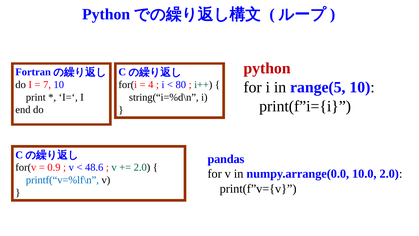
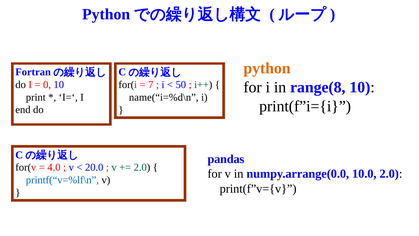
python at (267, 68) colour: red -> orange
7: 7 -> 0
4: 4 -> 7
80: 80 -> 50
range(5: range(5 -> range(8
string(“i=%d\n: string(“i=%d\n -> name(“i=%d\n
0.9: 0.9 -> 4.0
48.6: 48.6 -> 20.0
